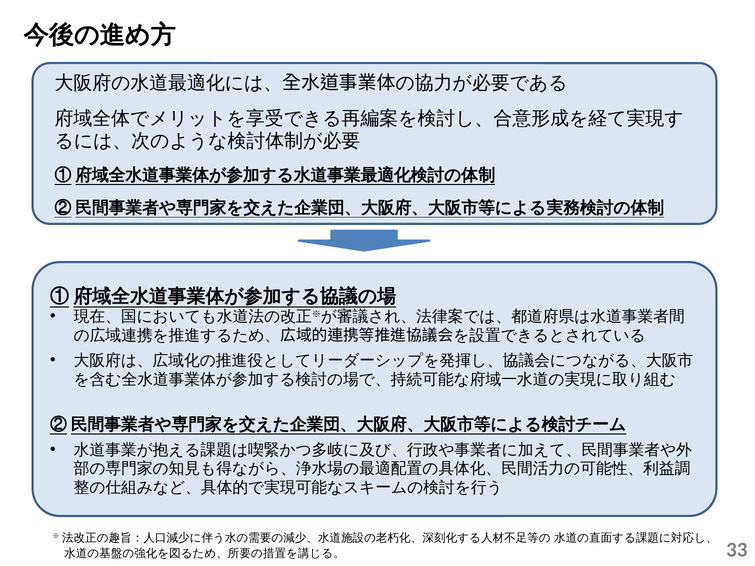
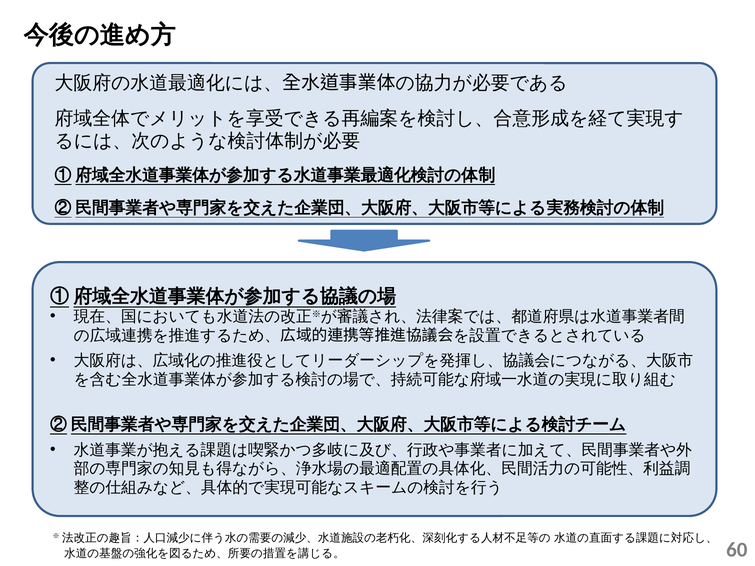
33: 33 -> 60
